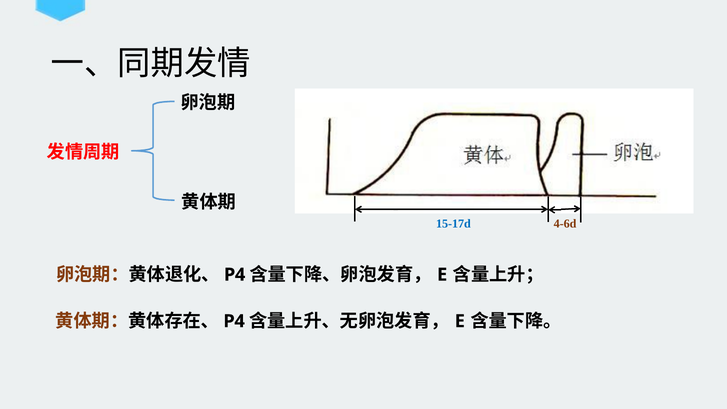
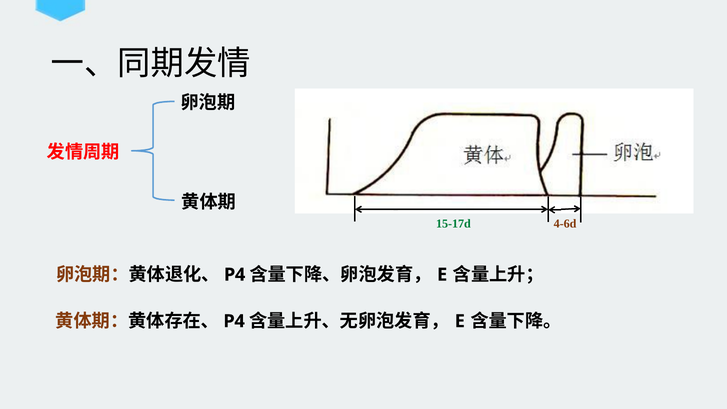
15-17d colour: blue -> green
